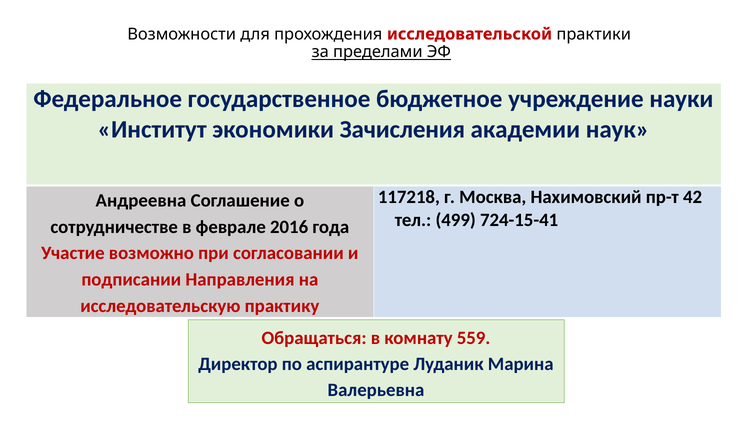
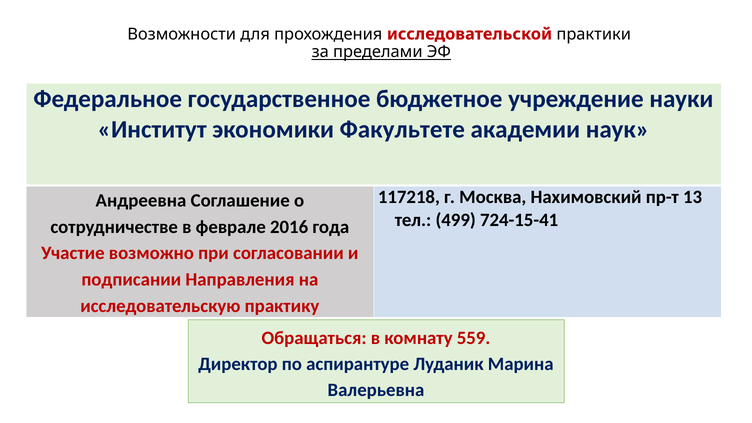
Зачисления: Зачисления -> Факультете
42: 42 -> 13
